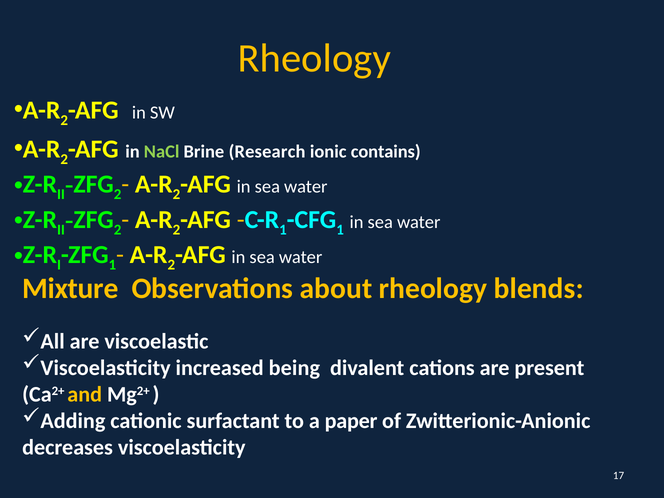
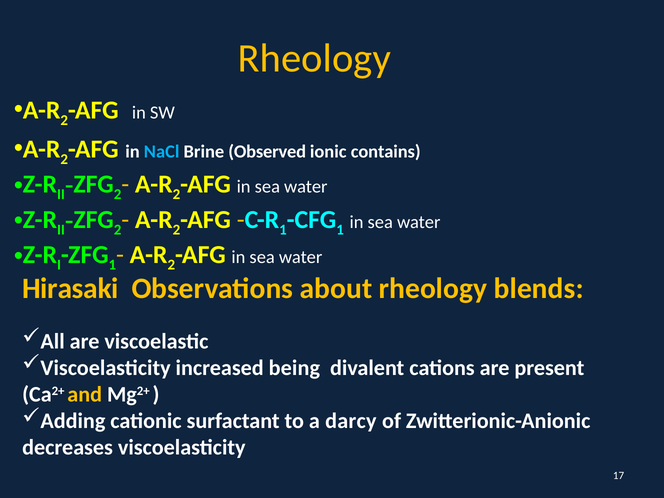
NaCl colour: light green -> light blue
Research: Research -> Observed
Mixture: Mixture -> Hirasaki
paper: paper -> darcy
